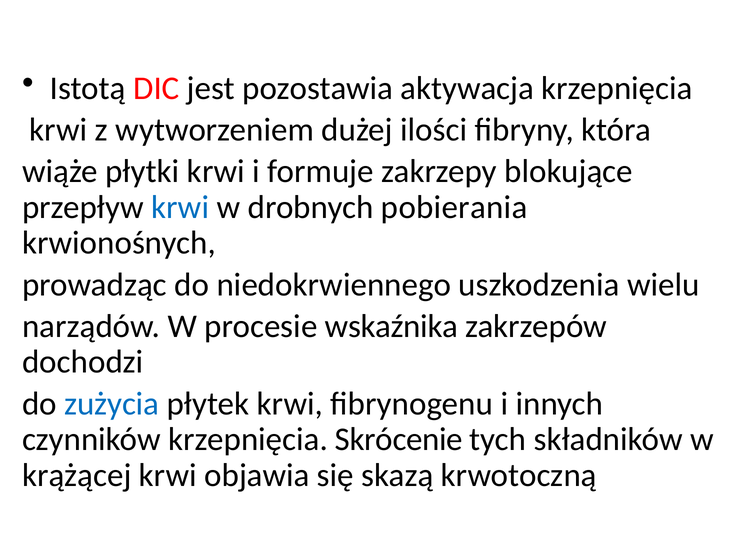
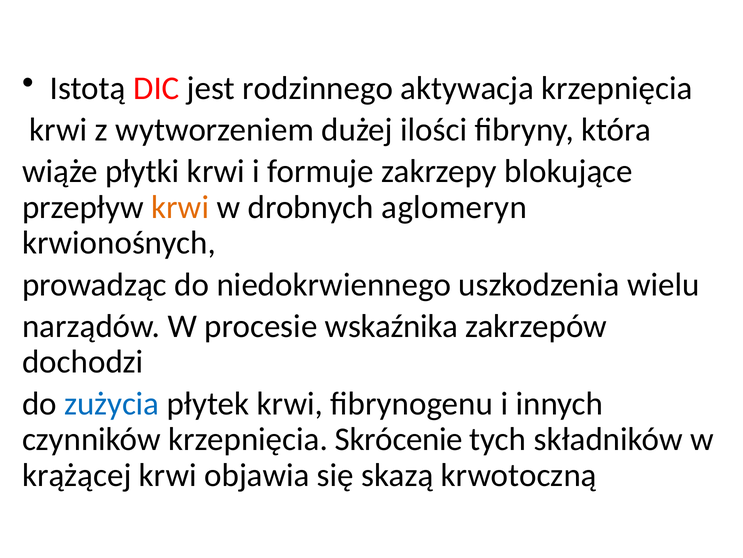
pozostawia: pozostawia -> rodzinnego
krwi at (180, 207) colour: blue -> orange
pobierania: pobierania -> aglomeryn
